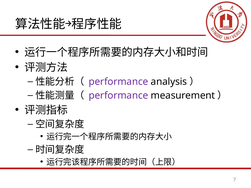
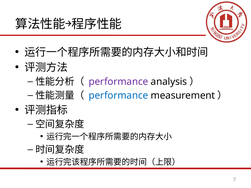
performance at (118, 96) colour: purple -> blue
